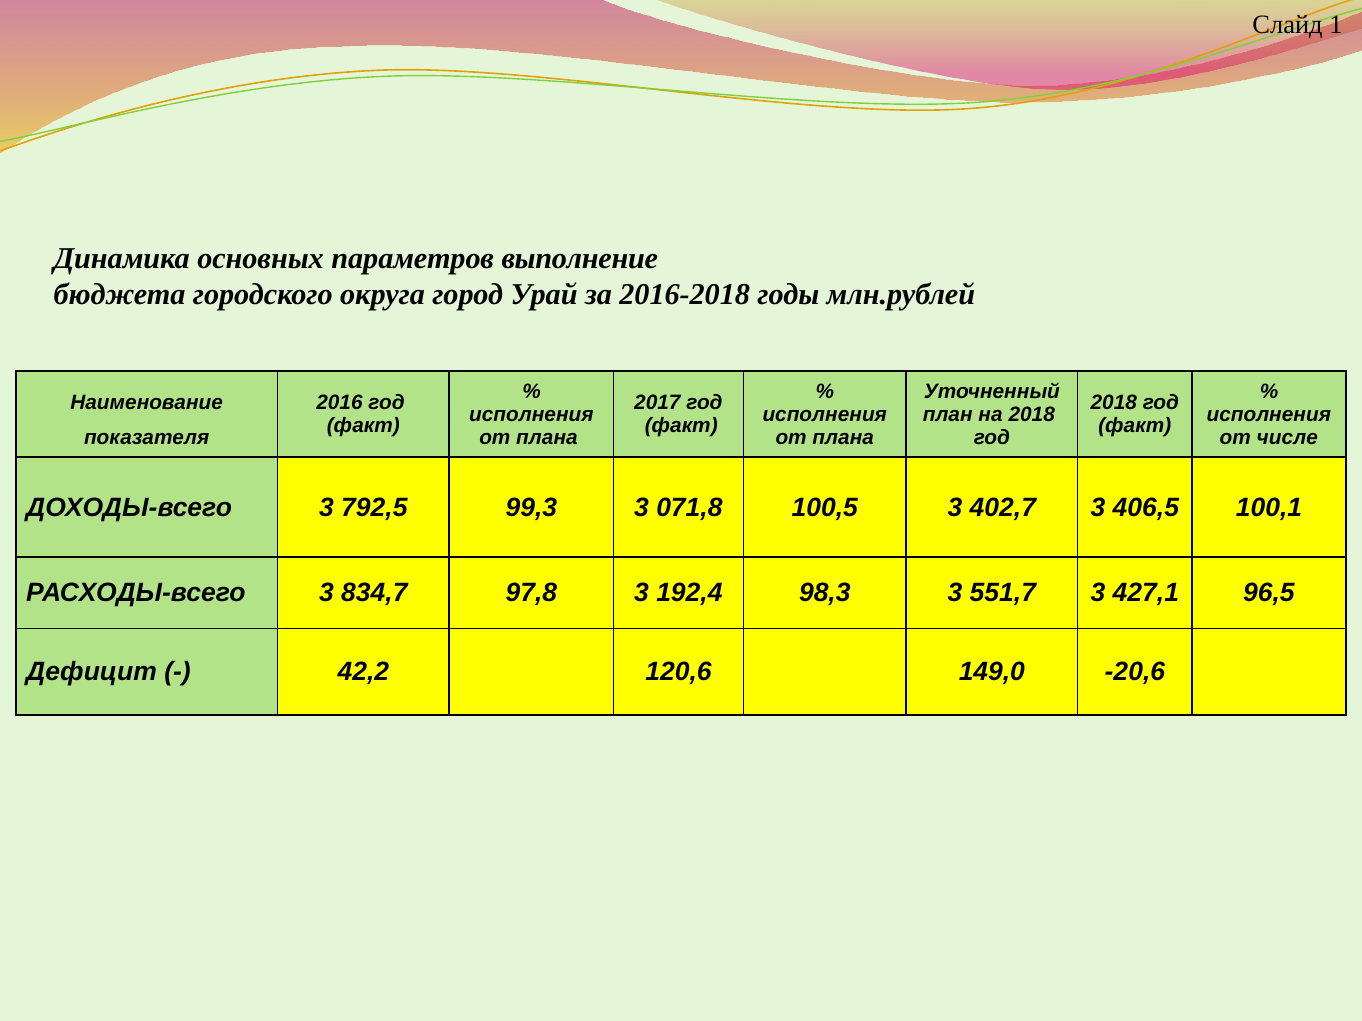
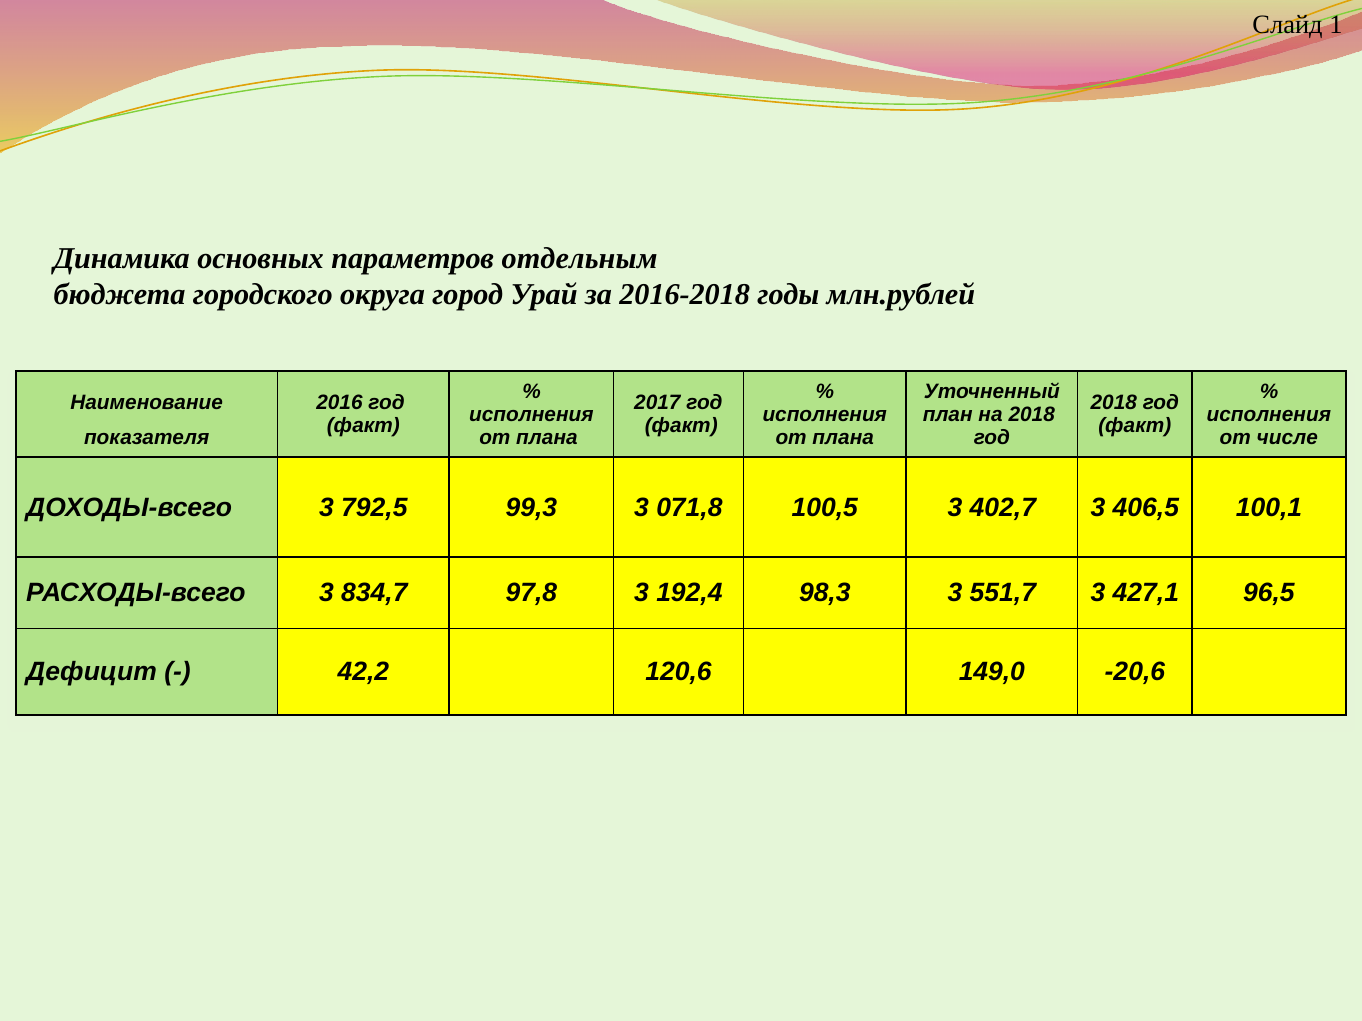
выполнение: выполнение -> отдельным
